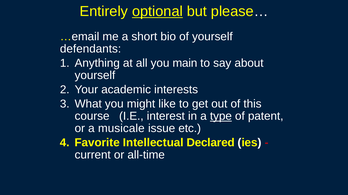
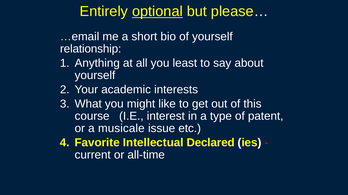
defendants: defendants -> relationship
main: main -> least
type underline: present -> none
